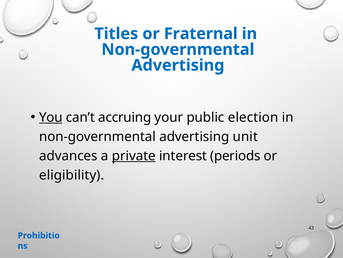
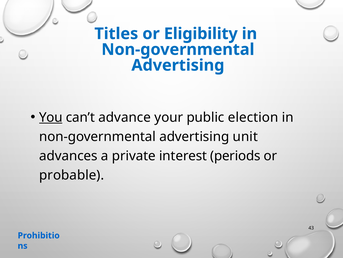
Fraternal: Fraternal -> Eligibility
accruing: accruing -> advance
private underline: present -> none
eligibility: eligibility -> probable
